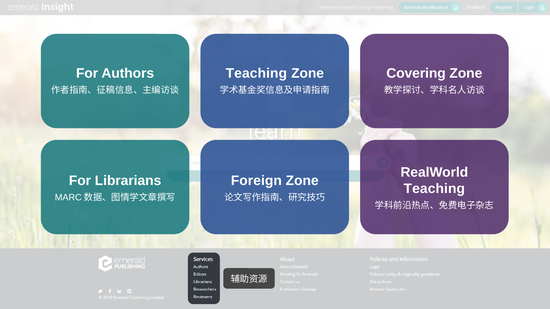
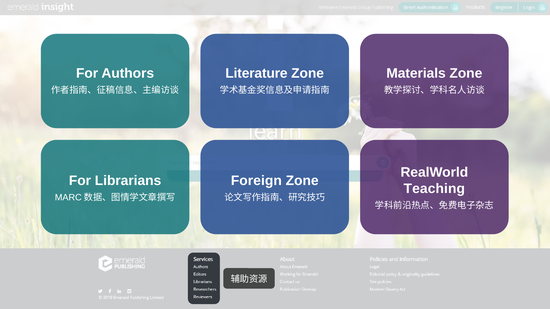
Teaching at (256, 73): Teaching -> Literature
Covering: Covering -> Materials
